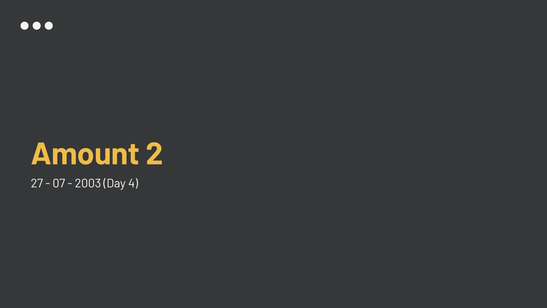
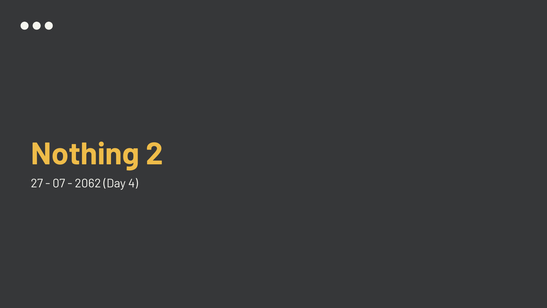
Amount: Amount -> Nothing
2003: 2003 -> 2062
